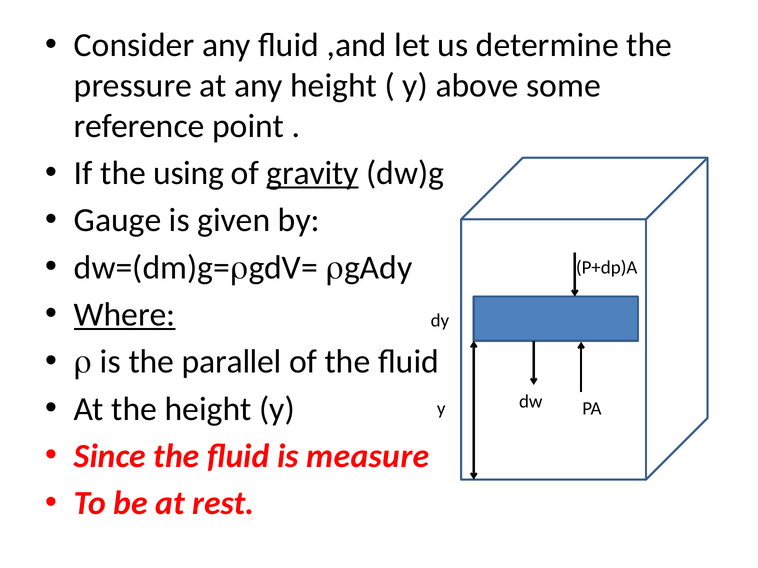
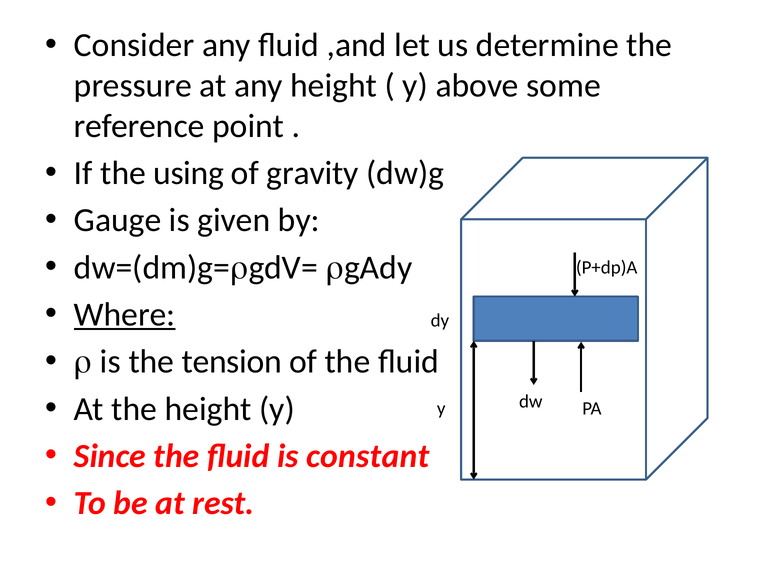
gravity underline: present -> none
parallel: parallel -> tension
measure: measure -> constant
